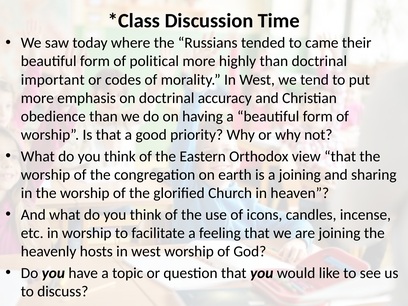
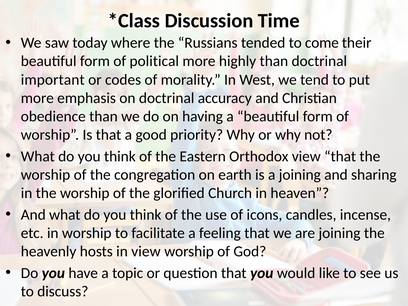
came: came -> come
hosts in west: west -> view
